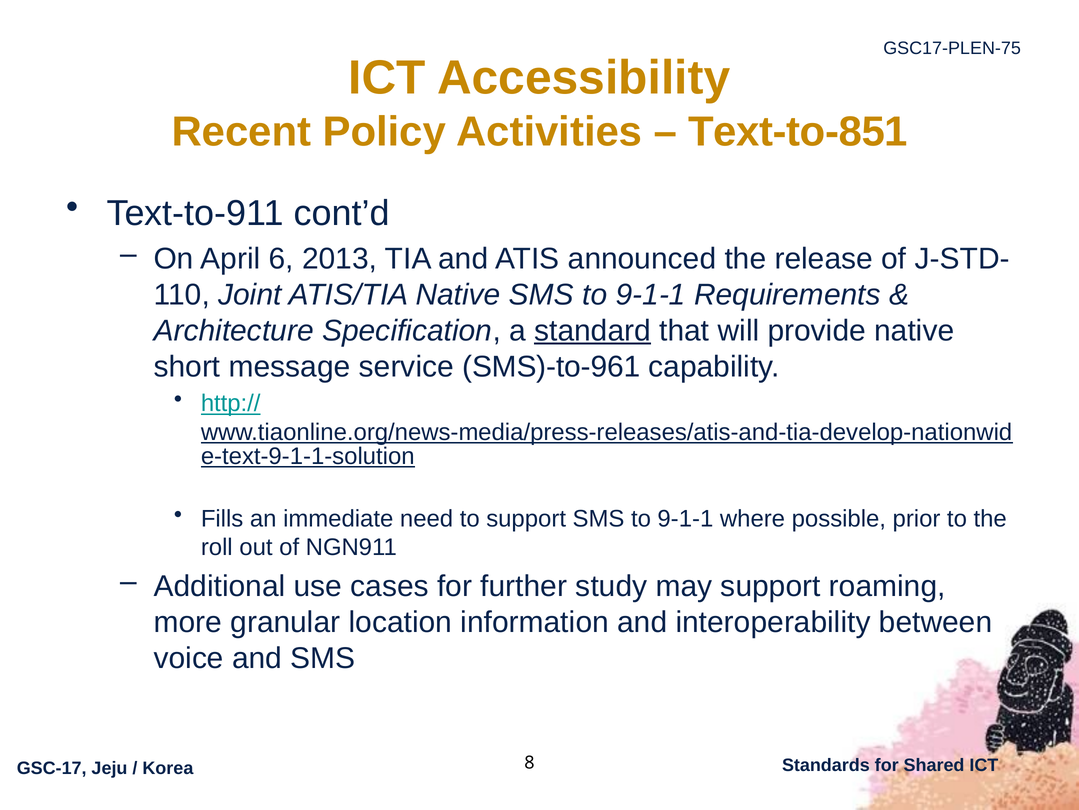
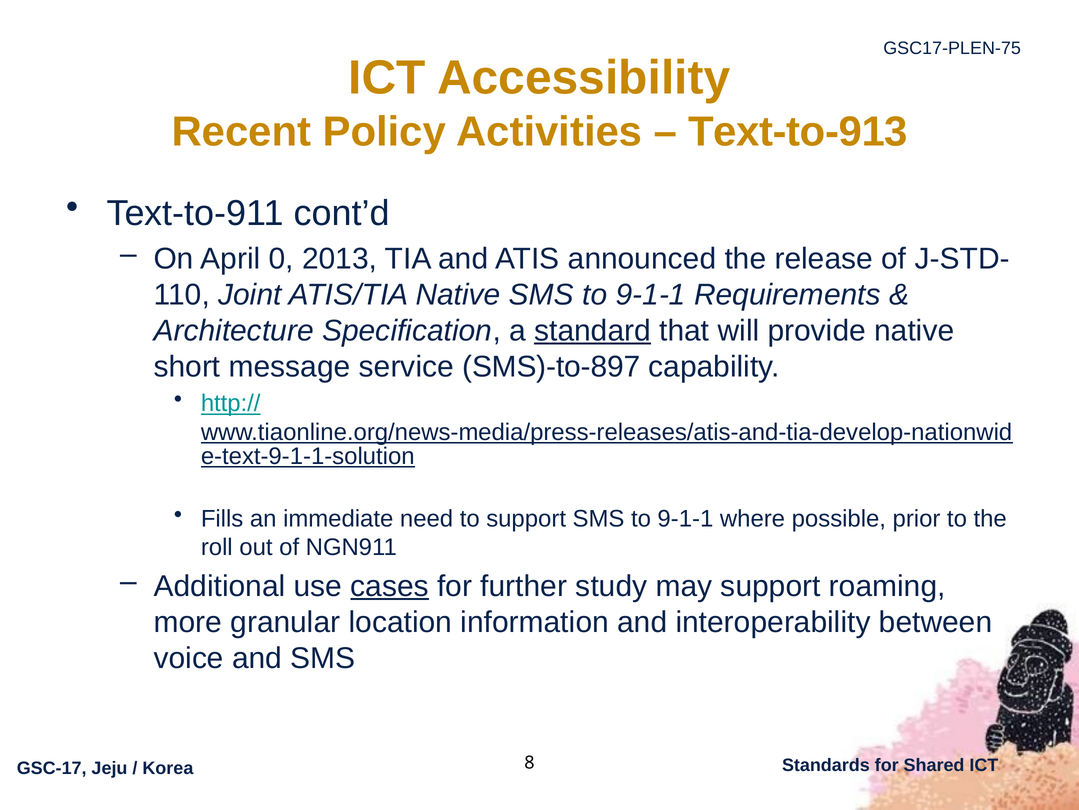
Text-to-851: Text-to-851 -> Text-to-913
6: 6 -> 0
SMS)-to-961: SMS)-to-961 -> SMS)-to-897
cases underline: none -> present
